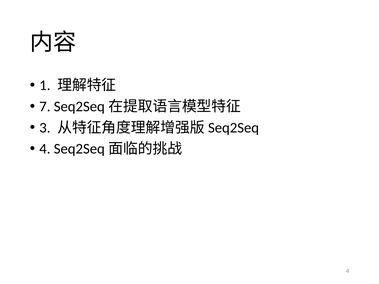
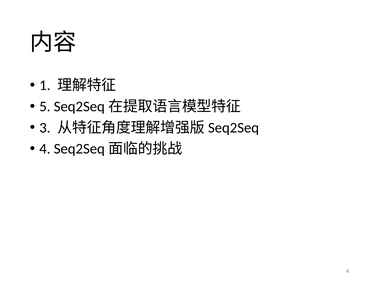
7: 7 -> 5
